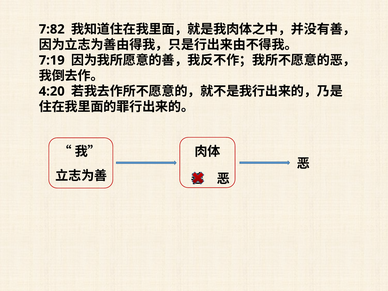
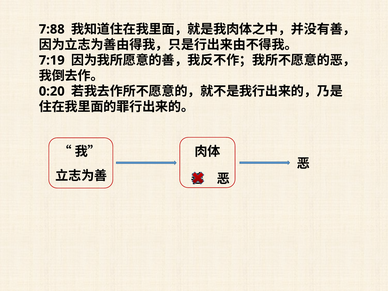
7:82: 7:82 -> 7:88
4:20: 4:20 -> 0:20
